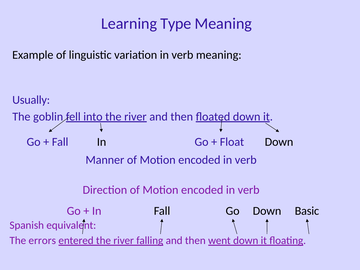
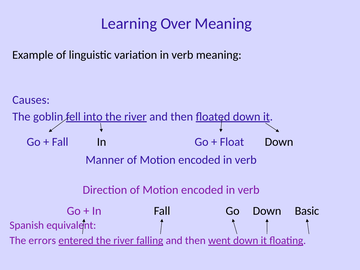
Type: Type -> Over
Usually: Usually -> Causes
